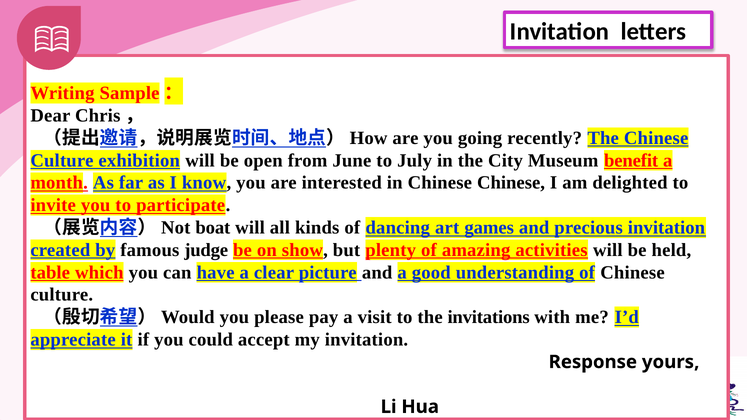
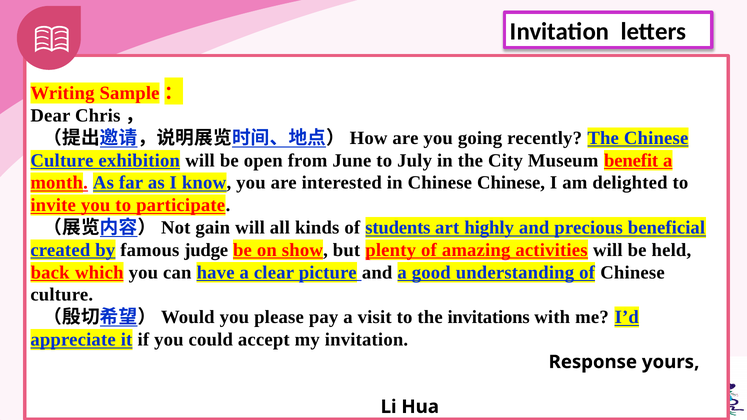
boat: boat -> gain
dancing: dancing -> students
games: games -> highly
precious invitation: invitation -> beneficial
table: table -> back
